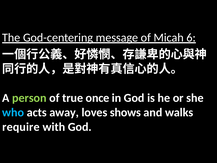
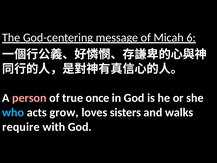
person colour: light green -> pink
away: away -> grow
shows: shows -> sisters
